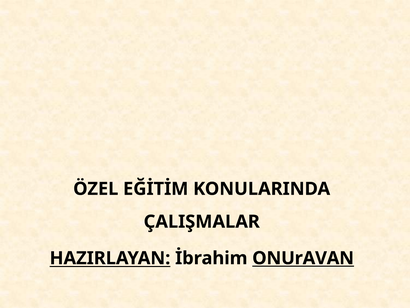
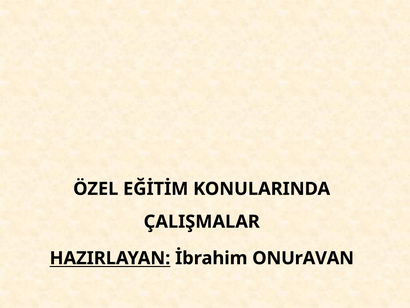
ONUrAVAN underline: present -> none
